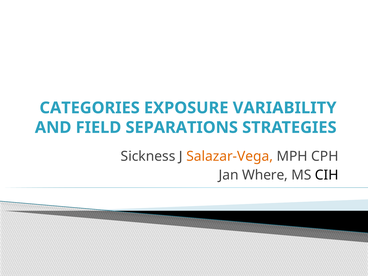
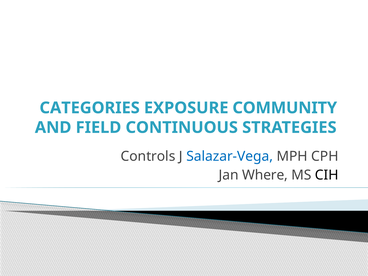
VARIABILITY: VARIABILITY -> COMMUNITY
SEPARATIONS: SEPARATIONS -> CONTINUOUS
Sickness: Sickness -> Controls
Salazar-Vega colour: orange -> blue
